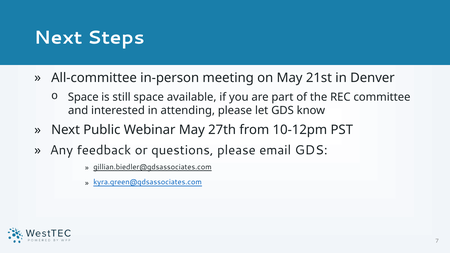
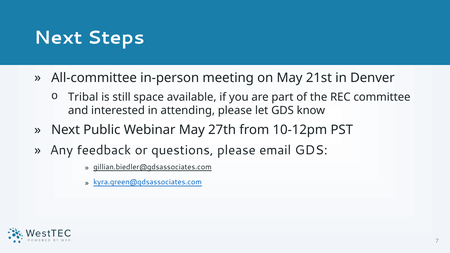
Space at (83, 97): Space -> Tribal
